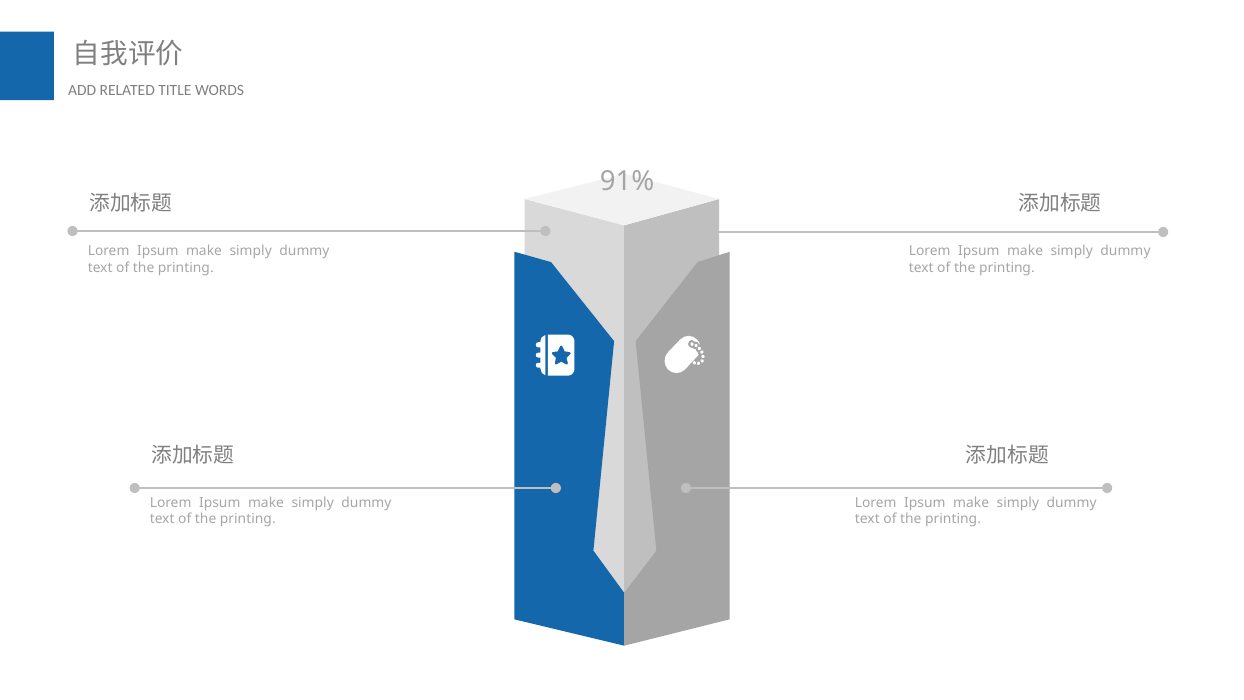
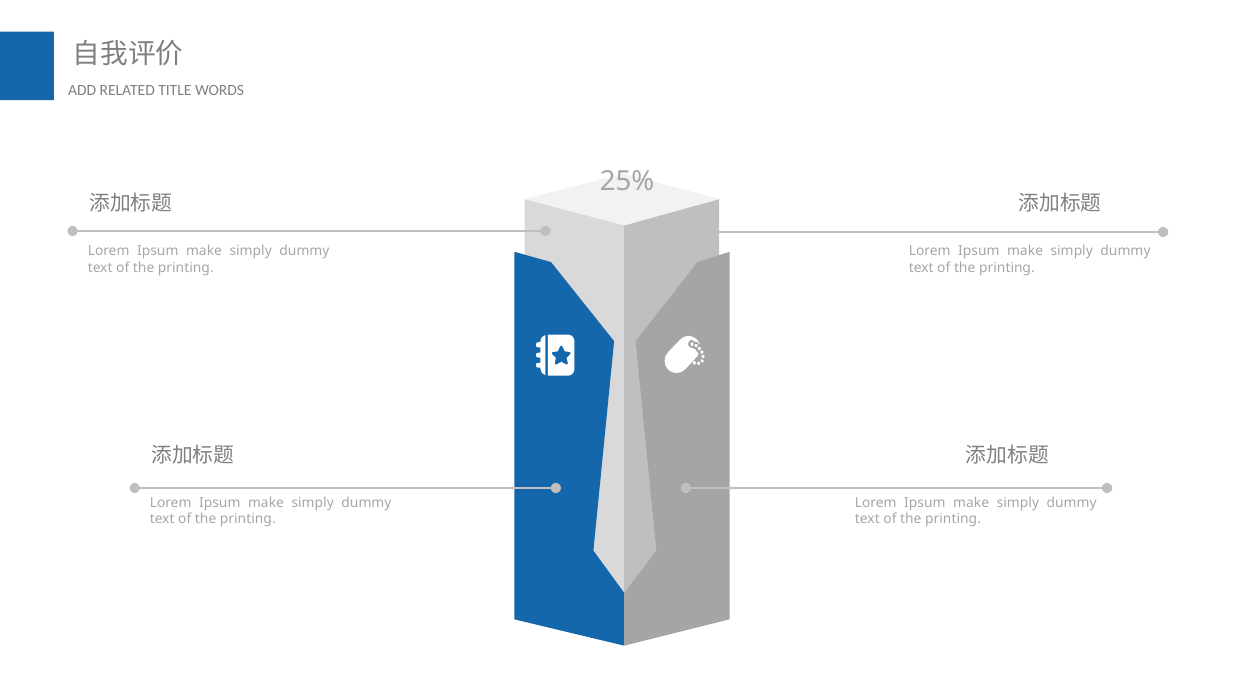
91%: 91% -> 25%
